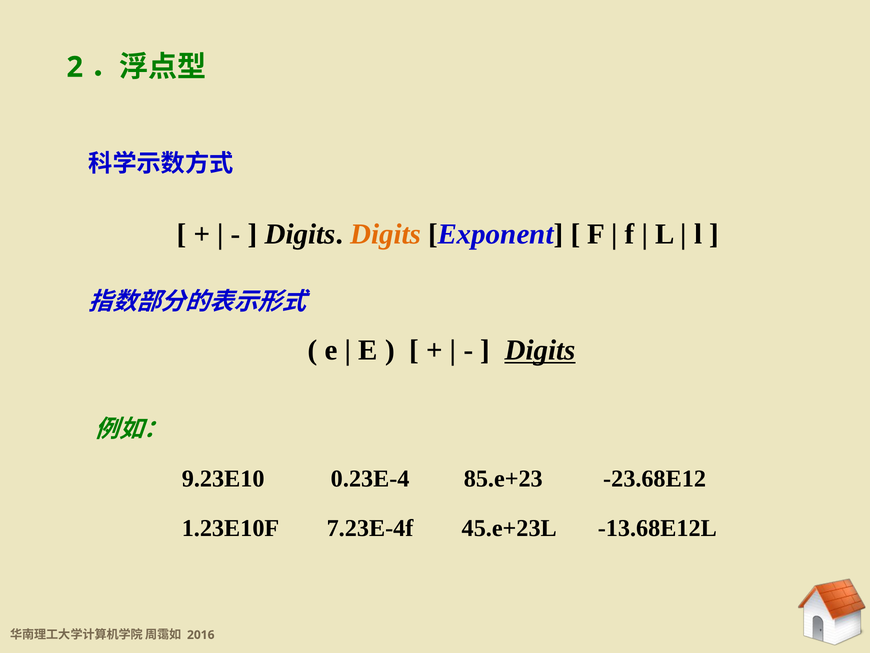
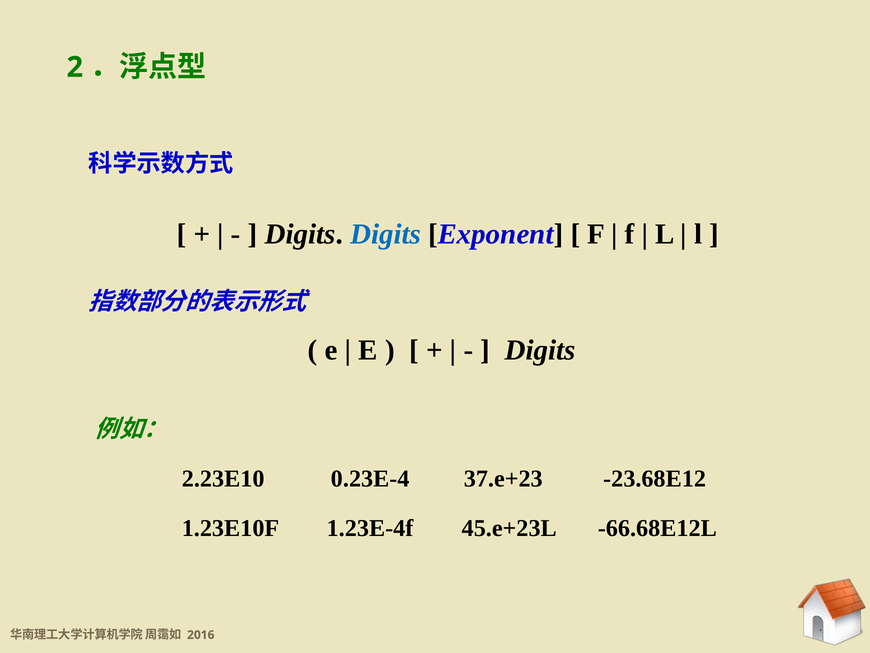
Digits at (386, 234) colour: orange -> blue
Digits at (540, 350) underline: present -> none
9.23E10: 9.23E10 -> 2.23E10
85.e+23: 85.e+23 -> 37.e+23
7.23E-4f: 7.23E-4f -> 1.23E-4f
-13.68E12L: -13.68E12L -> -66.68E12L
